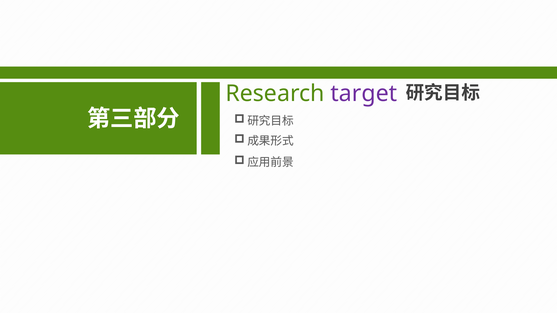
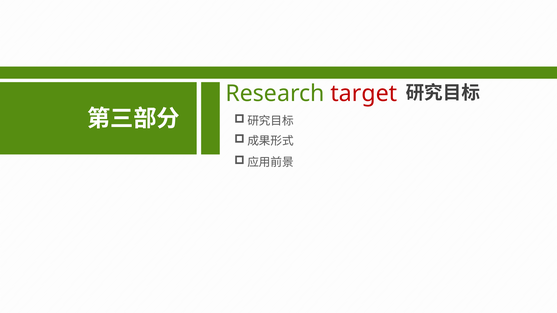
target colour: purple -> red
